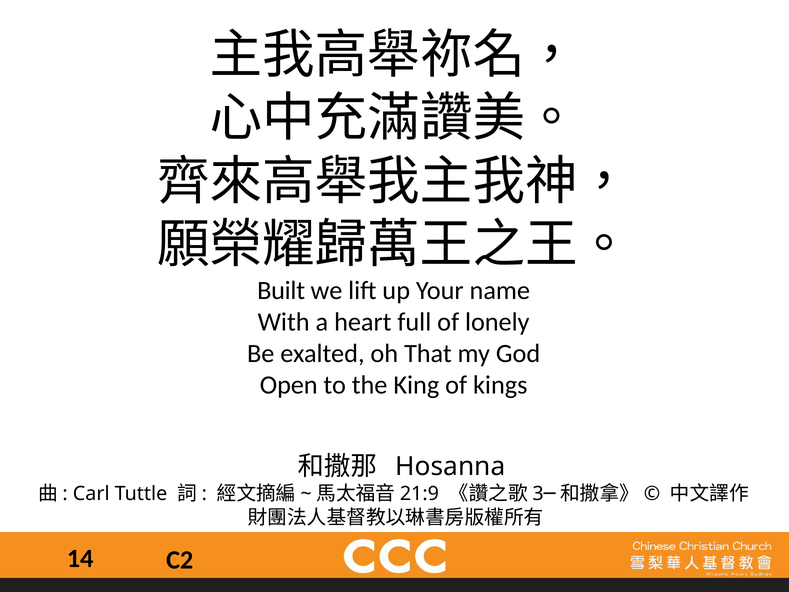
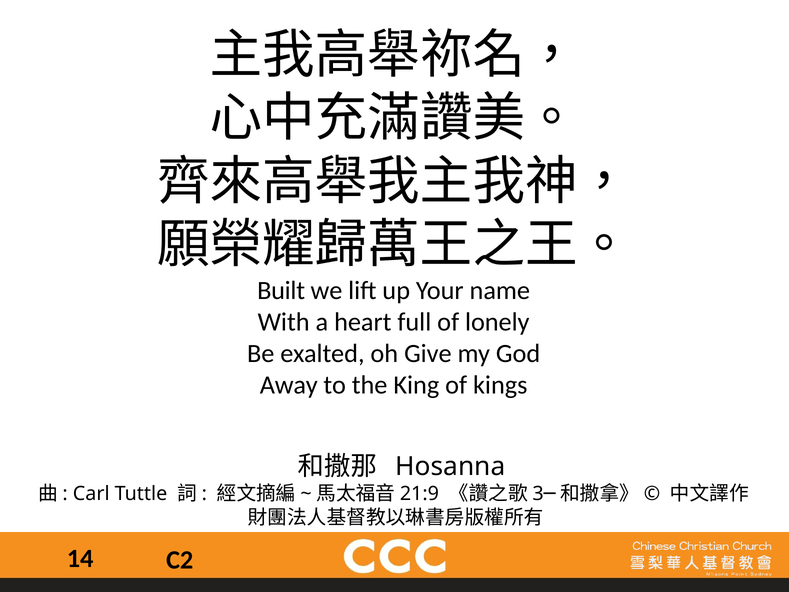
That: That -> Give
Open: Open -> Away
